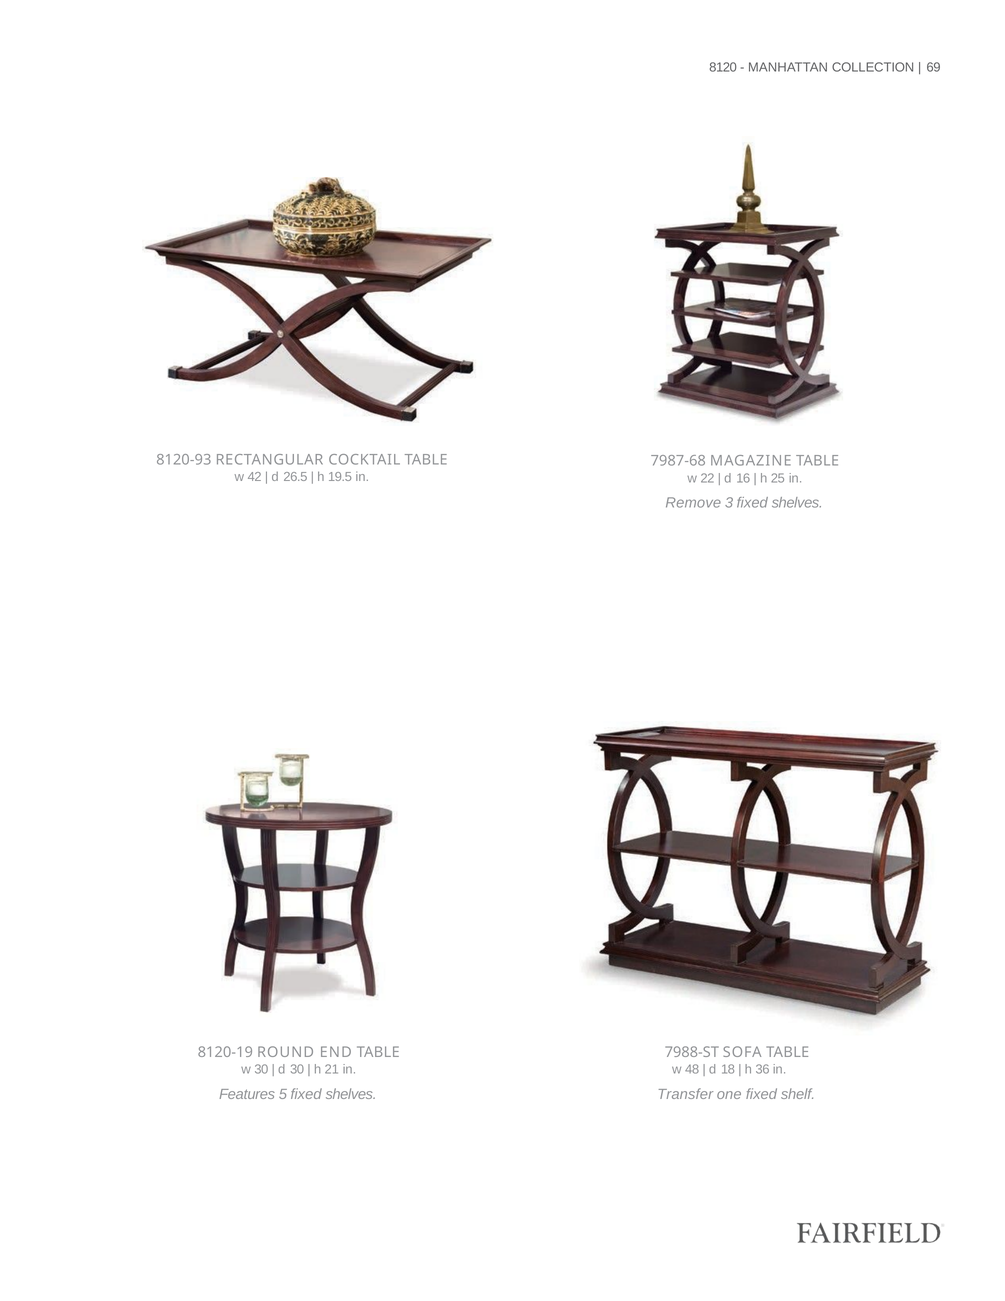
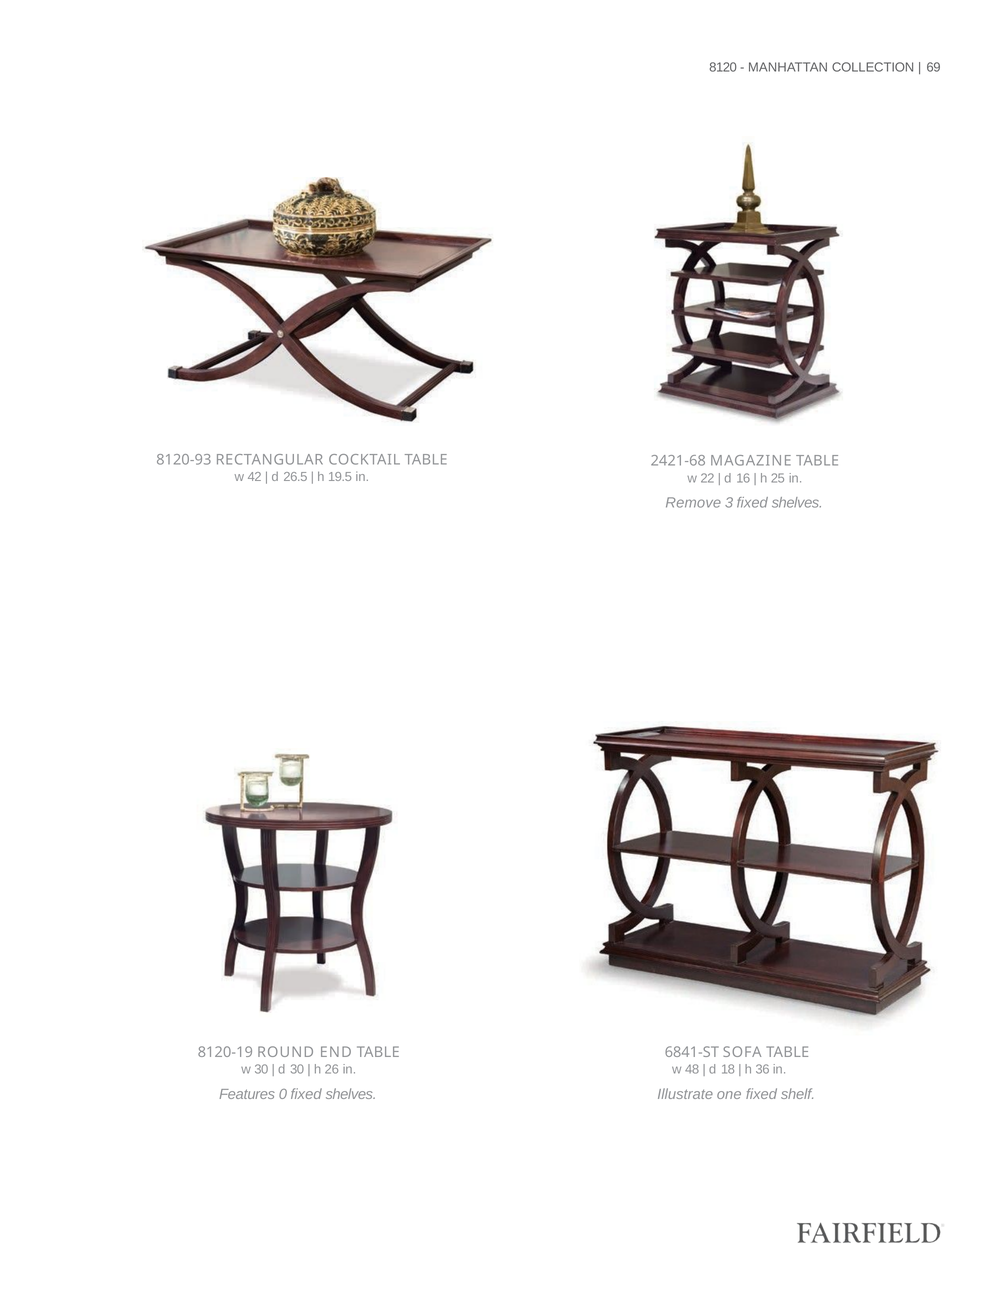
7987-68: 7987-68 -> 2421-68
7988-ST: 7988-ST -> 6841-ST
21: 21 -> 26
5: 5 -> 0
Transfer: Transfer -> Illustrate
